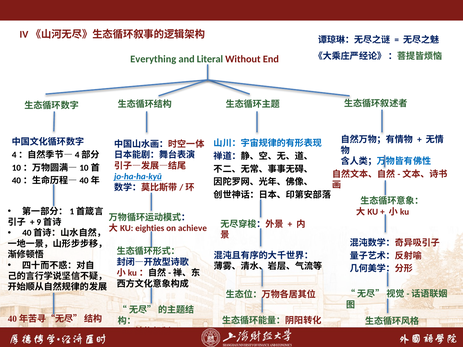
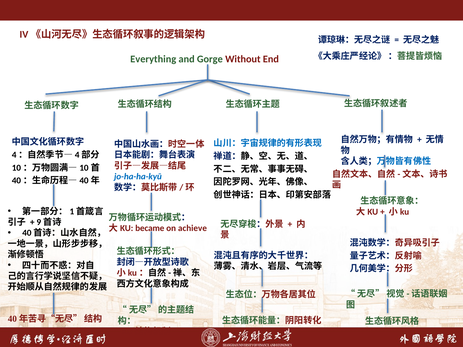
Literal: Literal -> Gorge
jo-ha-ha-kyū underline: present -> none
eighties: eighties -> became
